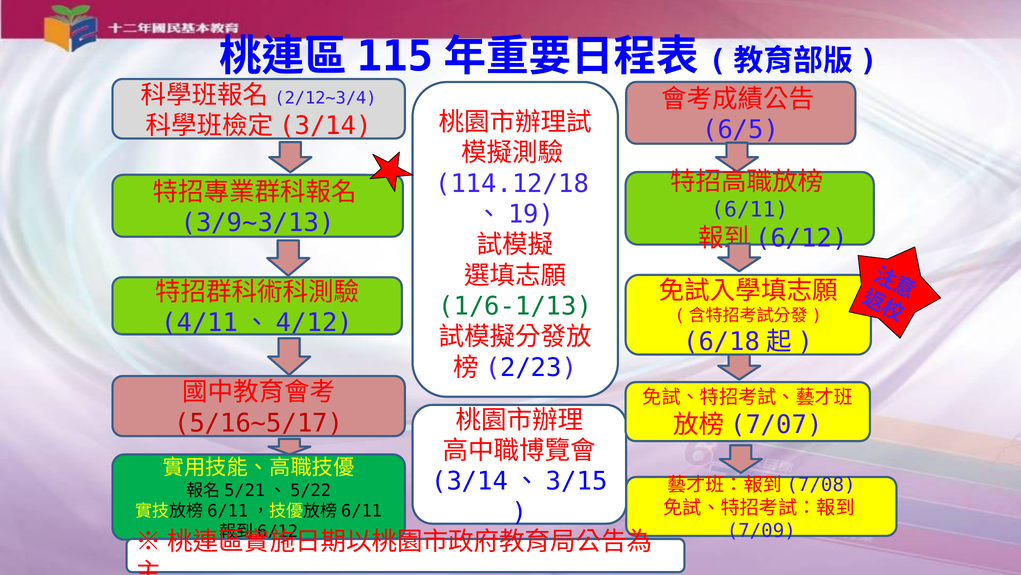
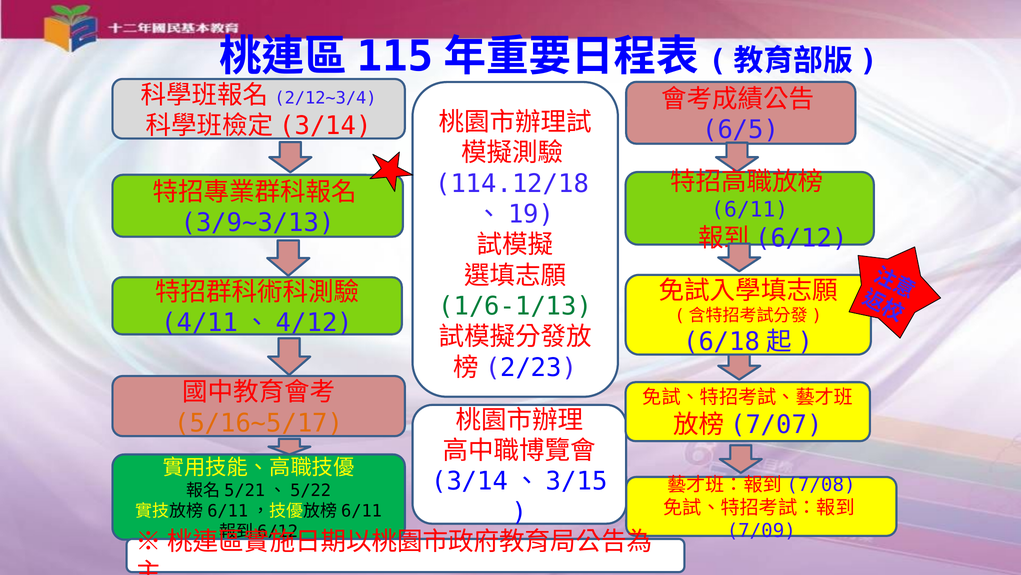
5/16~5/17 colour: red -> orange
